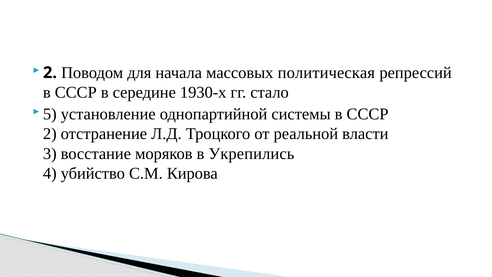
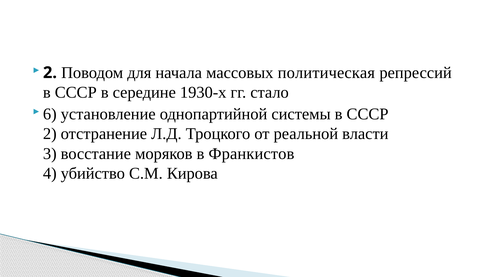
5: 5 -> 6
Укрепились: Укрепились -> Франкистов
